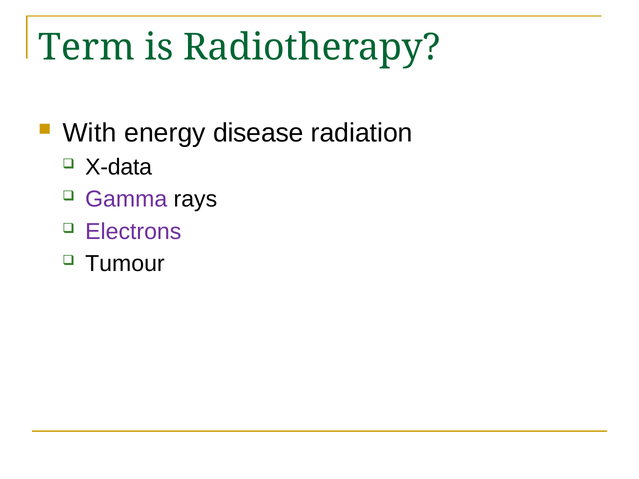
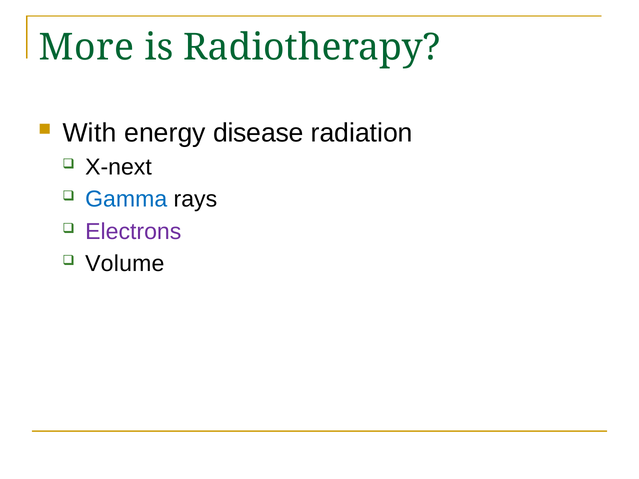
Term: Term -> More
X-data: X-data -> X-next
Gamma colour: purple -> blue
Tumour: Tumour -> Volume
